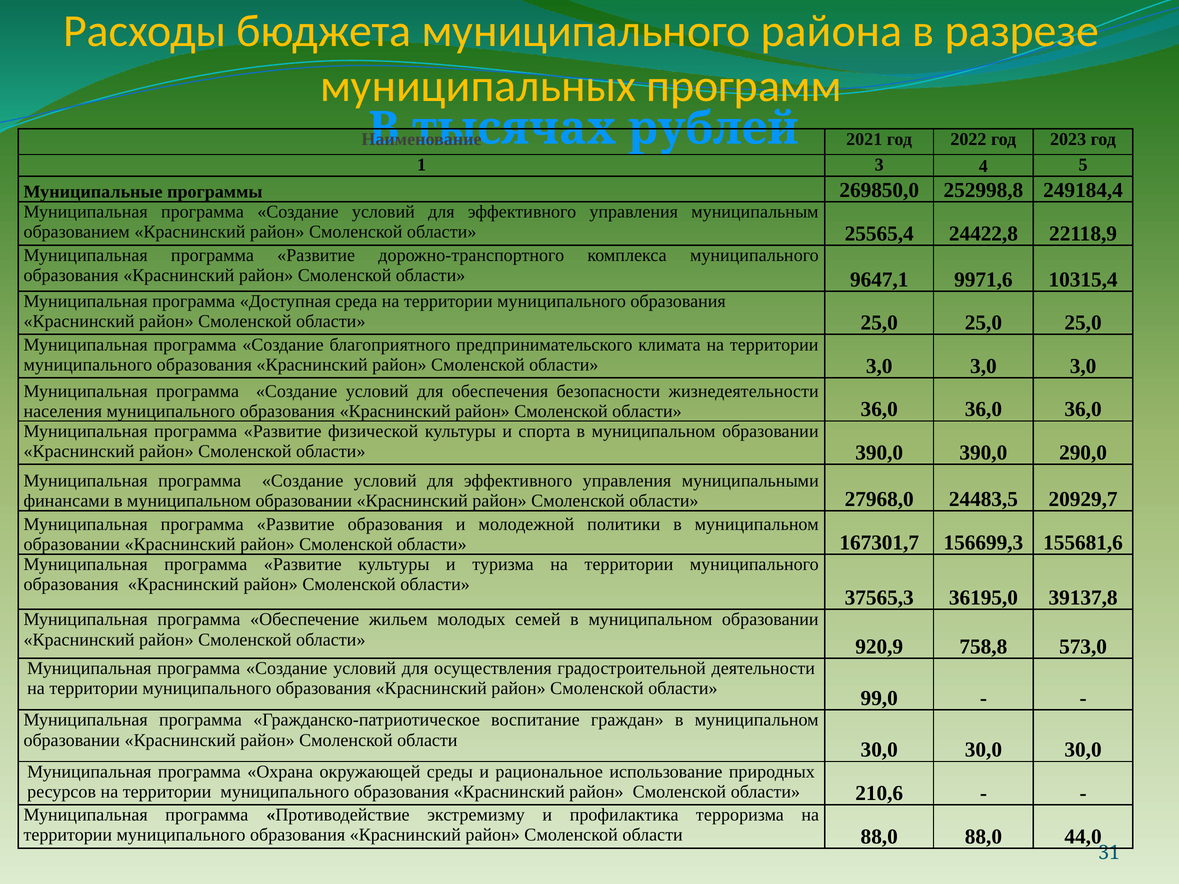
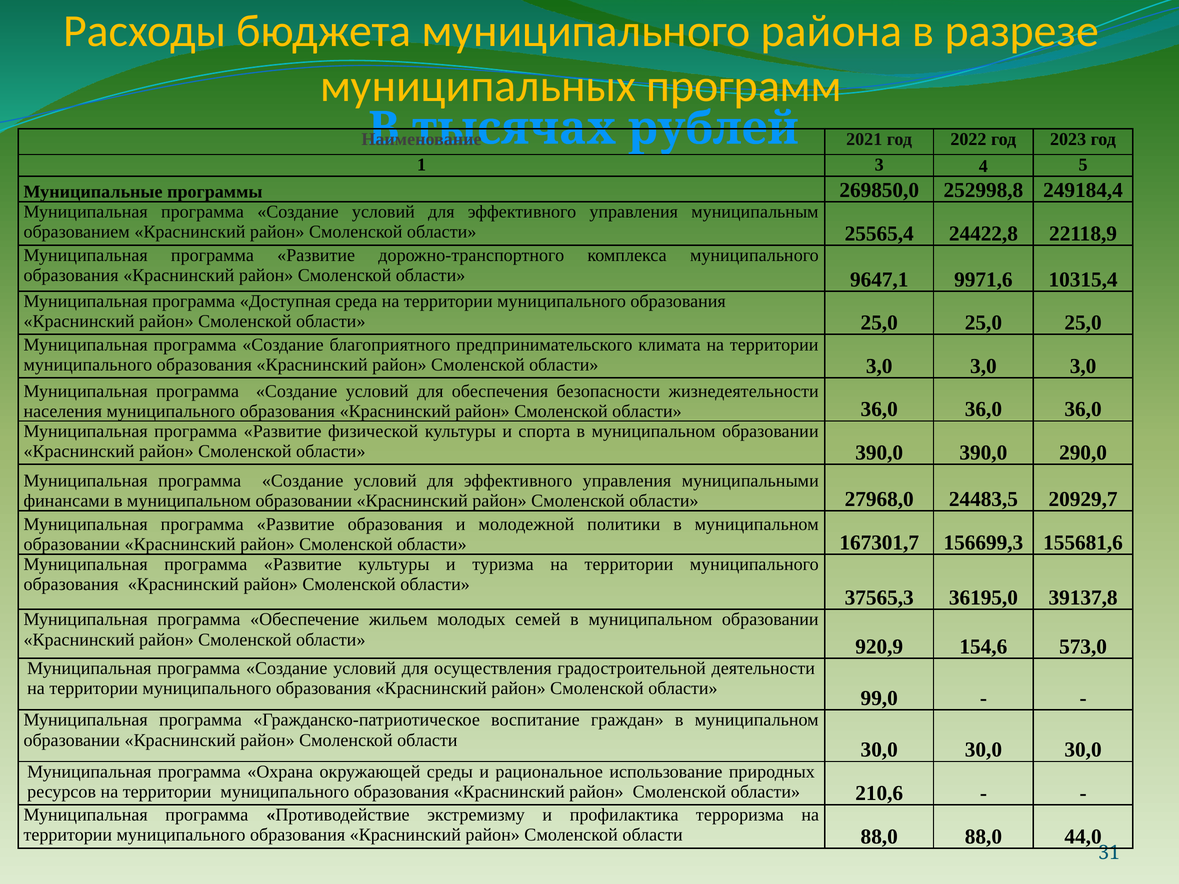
758,8: 758,8 -> 154,6
